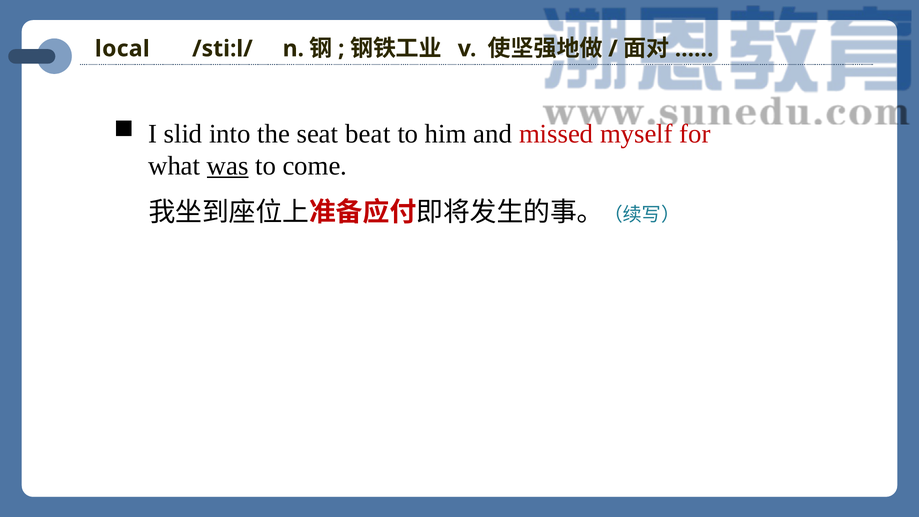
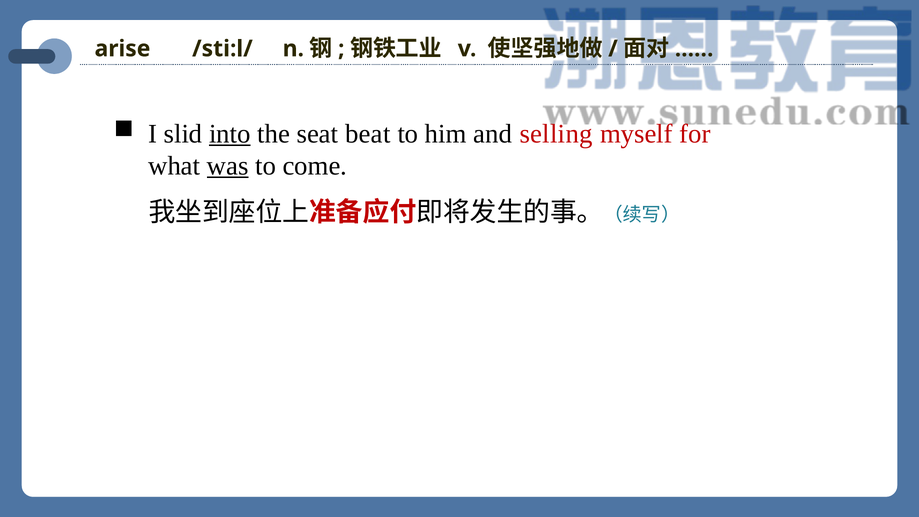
local: local -> arise
into underline: none -> present
missed: missed -> selling
